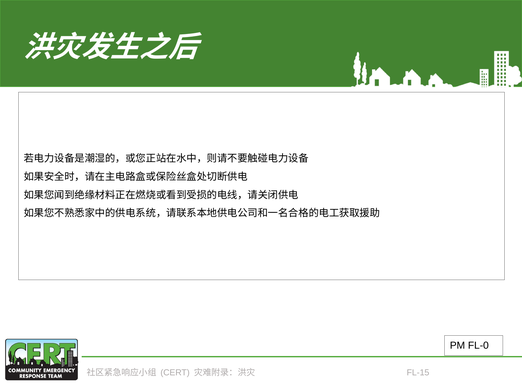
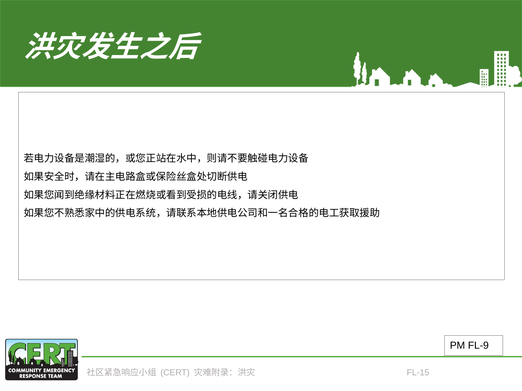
FL-0: FL-0 -> FL-9
